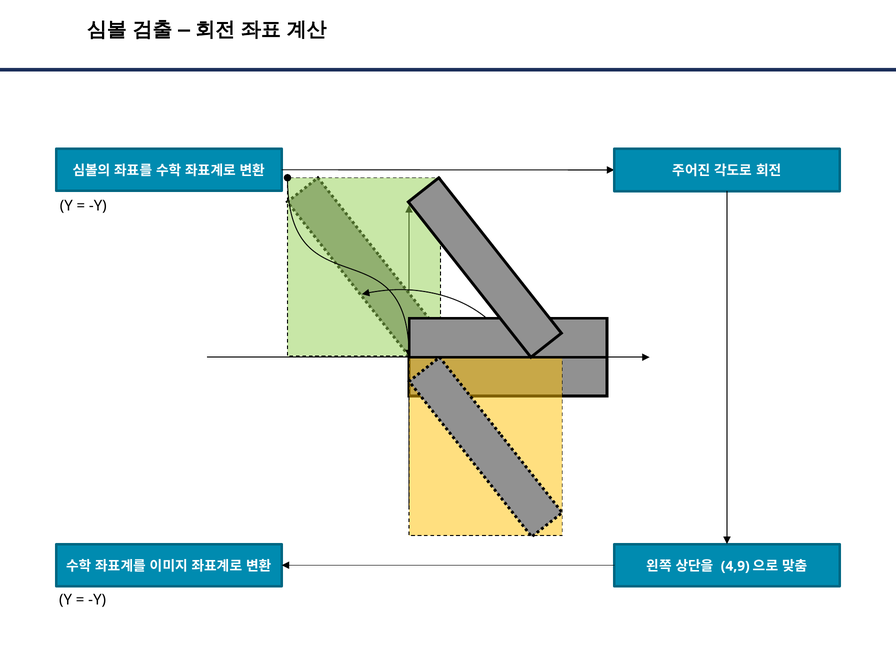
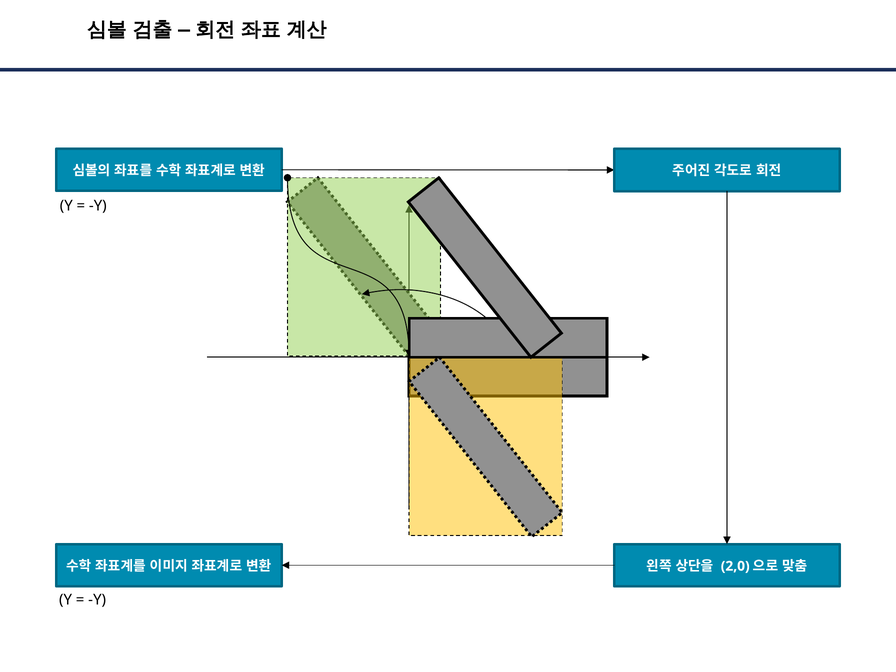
4,9: 4,9 -> 2,0
